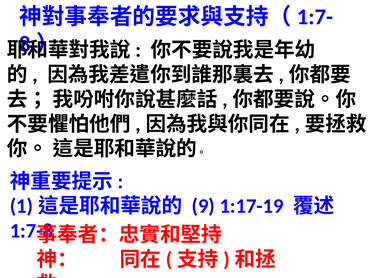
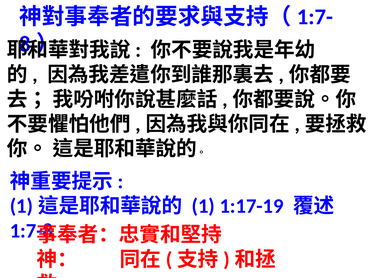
9: 9 -> 1
